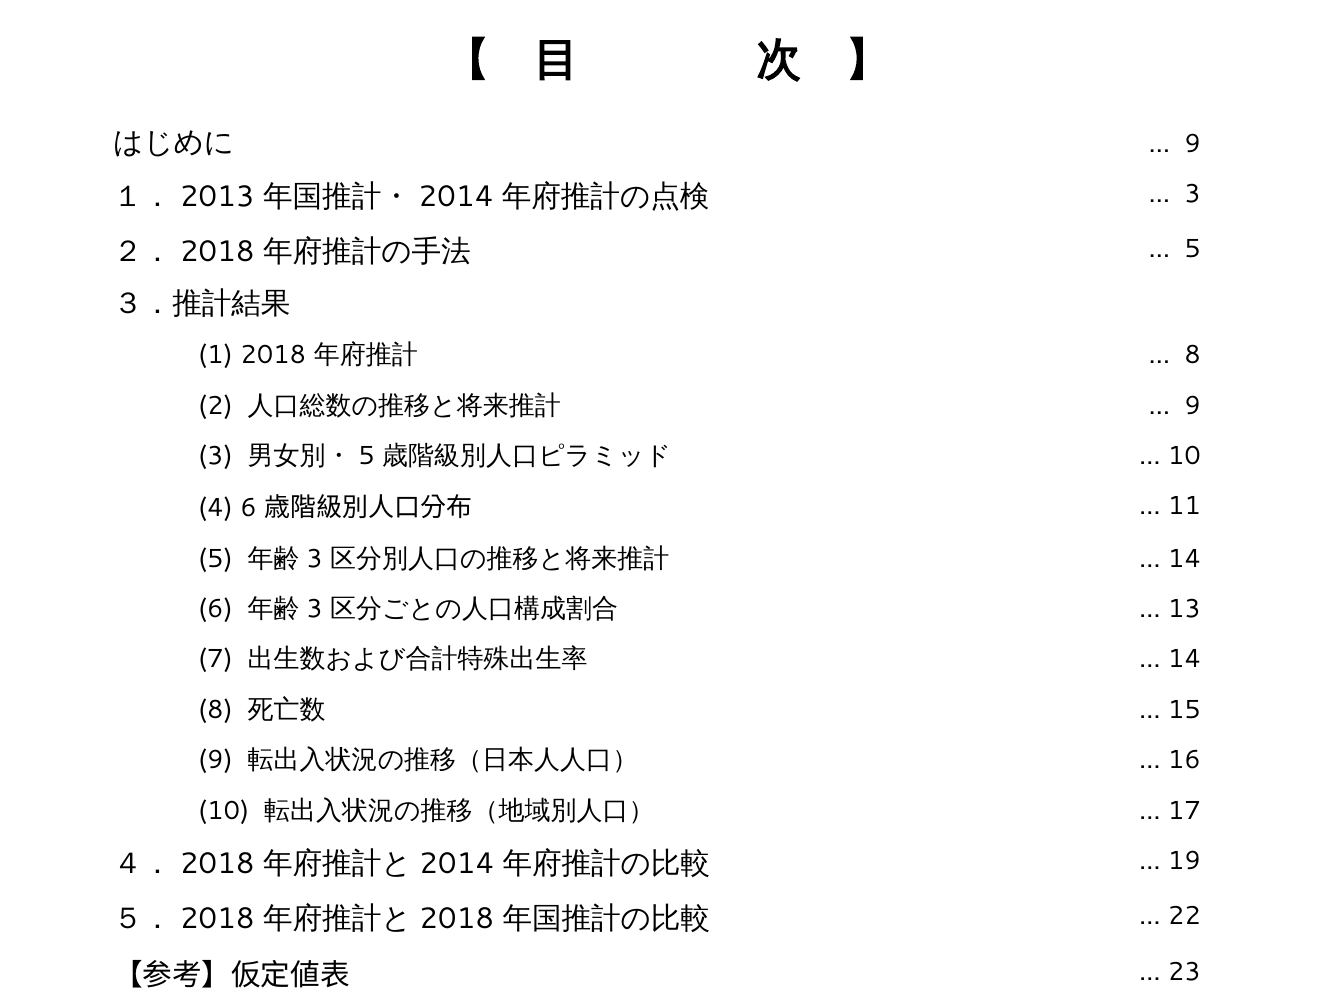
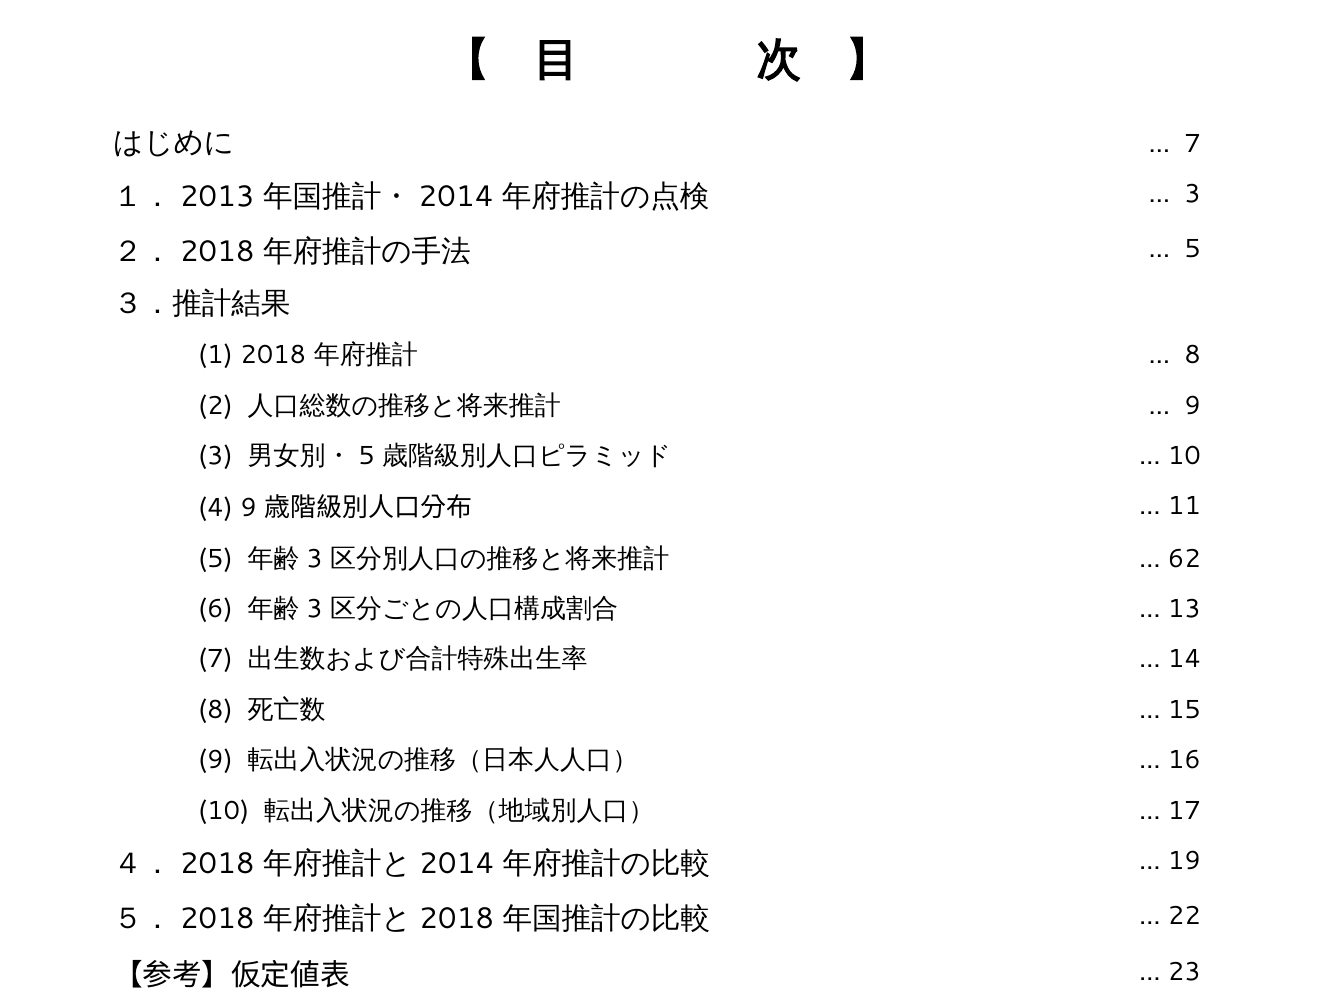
9 at (1193, 143): 9 -> 7
4 6: 6 -> 9
14 at (1184, 558): 14 -> 62
